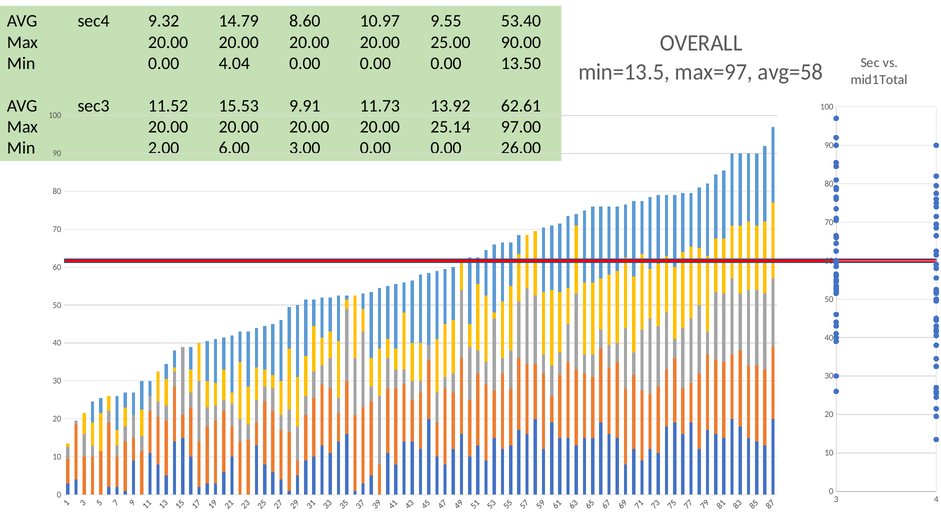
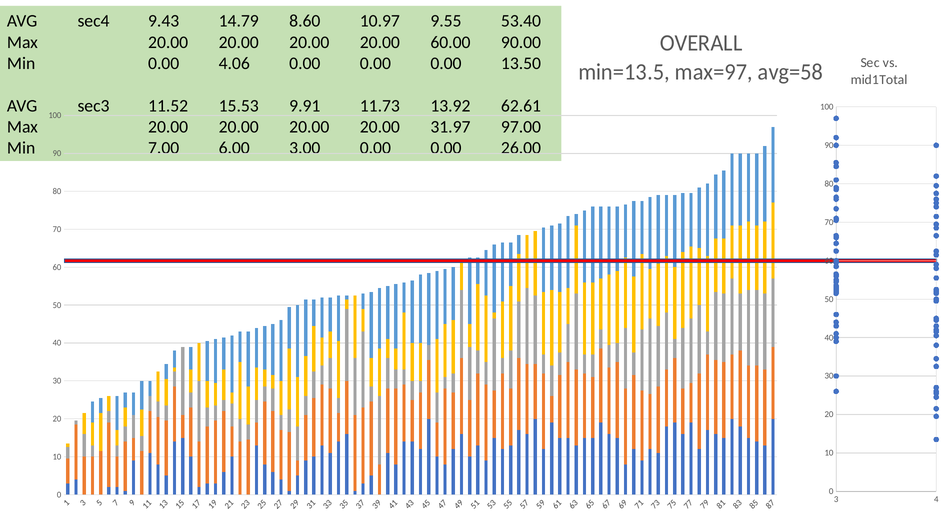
9.32: 9.32 -> 9.43
25.00: 25.00 -> 60.00
4.04: 4.04 -> 4.06
25.14: 25.14 -> 31.97
2.00: 2.00 -> 7.00
